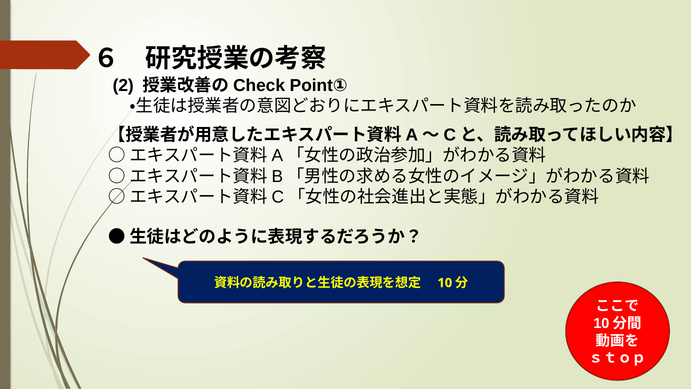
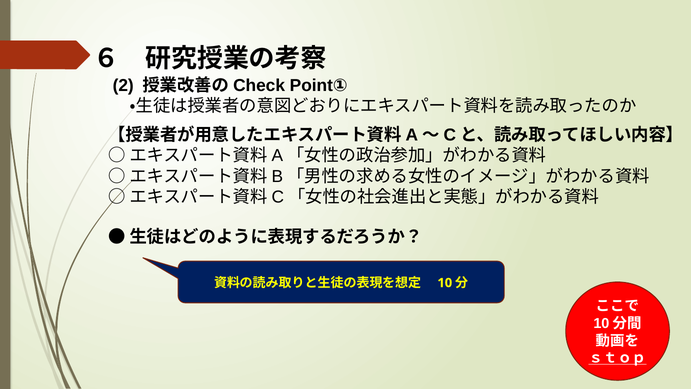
ｓｔｏｐ underline: none -> present
